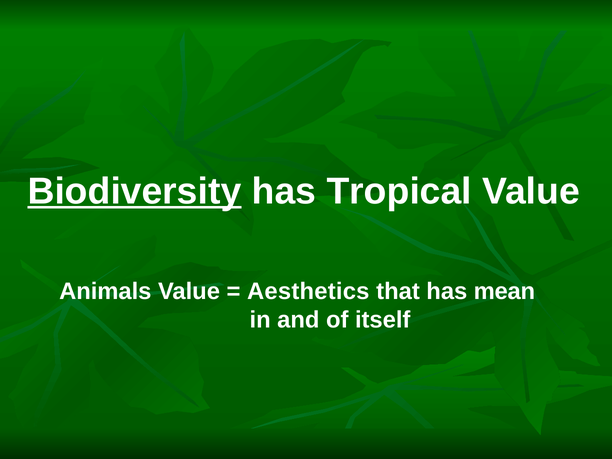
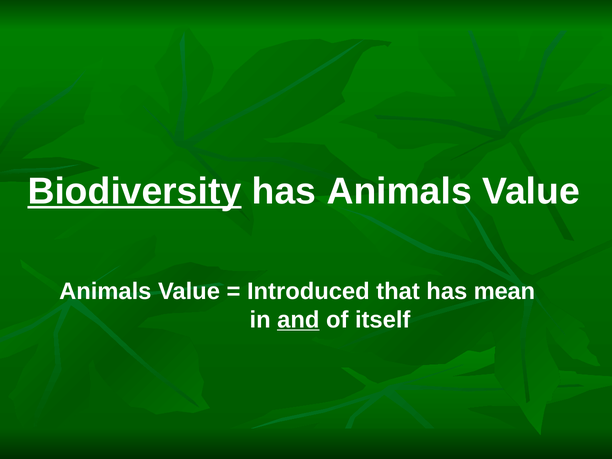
has Tropical: Tropical -> Animals
Aesthetics: Aesthetics -> Introduced
and underline: none -> present
